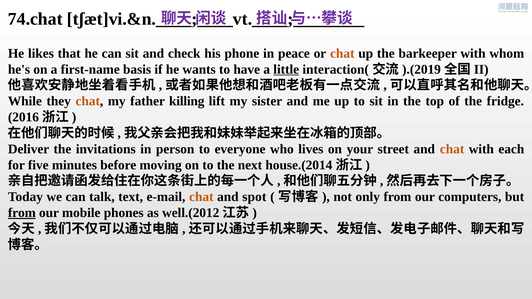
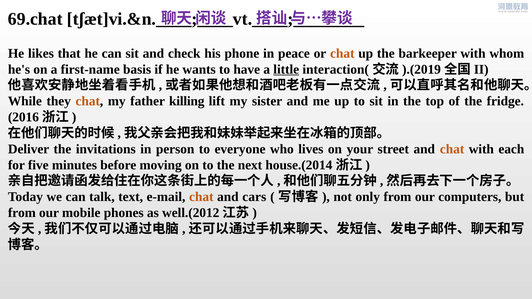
74.chat: 74.chat -> 69.chat
spot: spot -> cars
from at (22, 213) underline: present -> none
